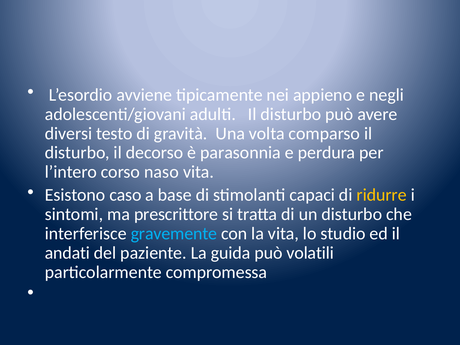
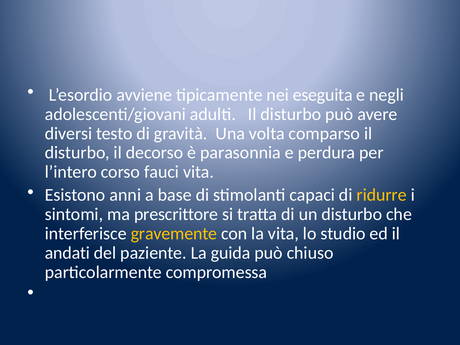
appieno: appieno -> eseguita
naso: naso -> fauci
caso: caso -> anni
gravemente colour: light blue -> yellow
volatili: volatili -> chiuso
